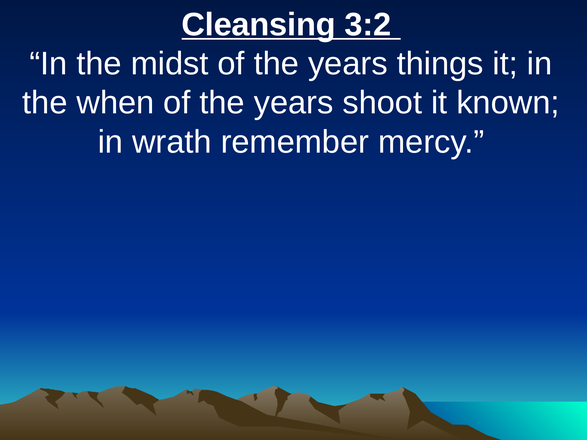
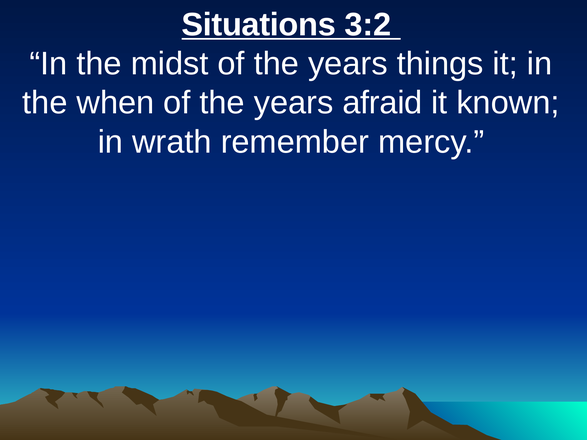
Cleansing: Cleansing -> Situations
shoot: shoot -> afraid
